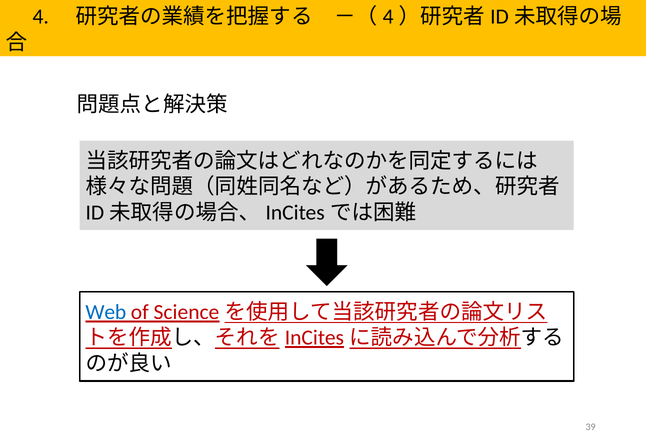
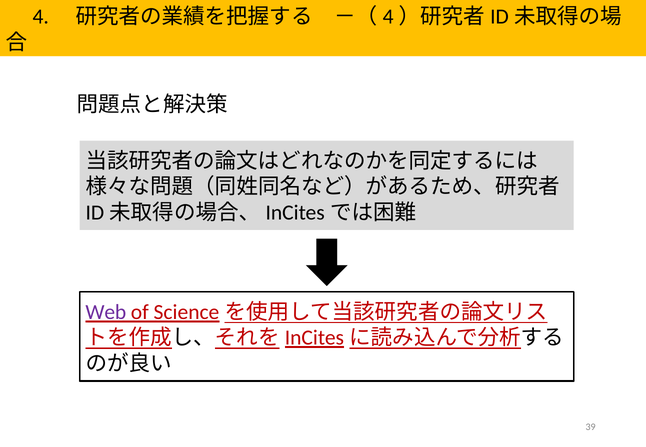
Web colour: blue -> purple
